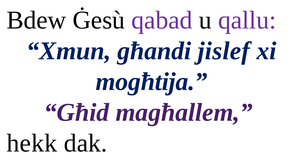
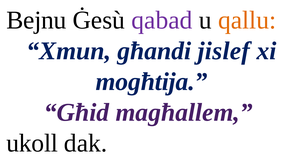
Bdew: Bdew -> Bejnu
qallu colour: purple -> orange
hekk: hekk -> ukoll
